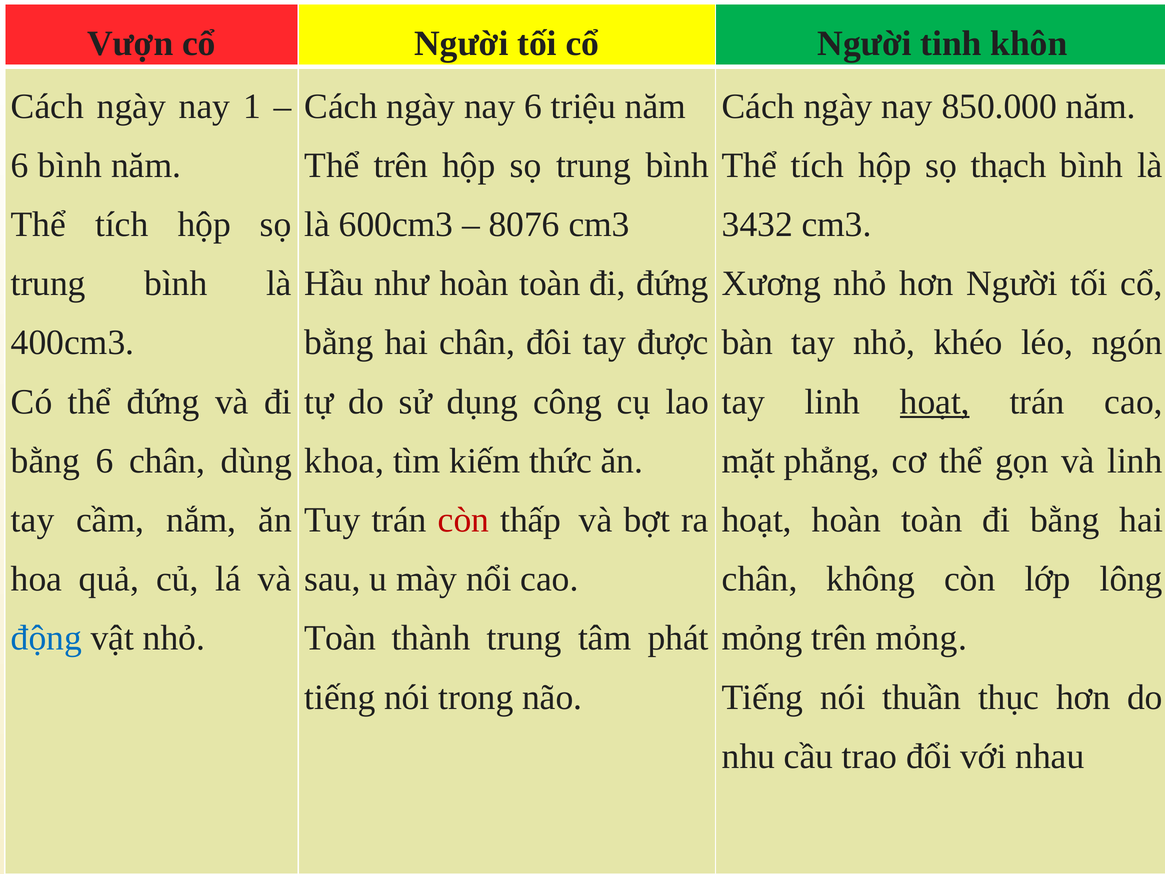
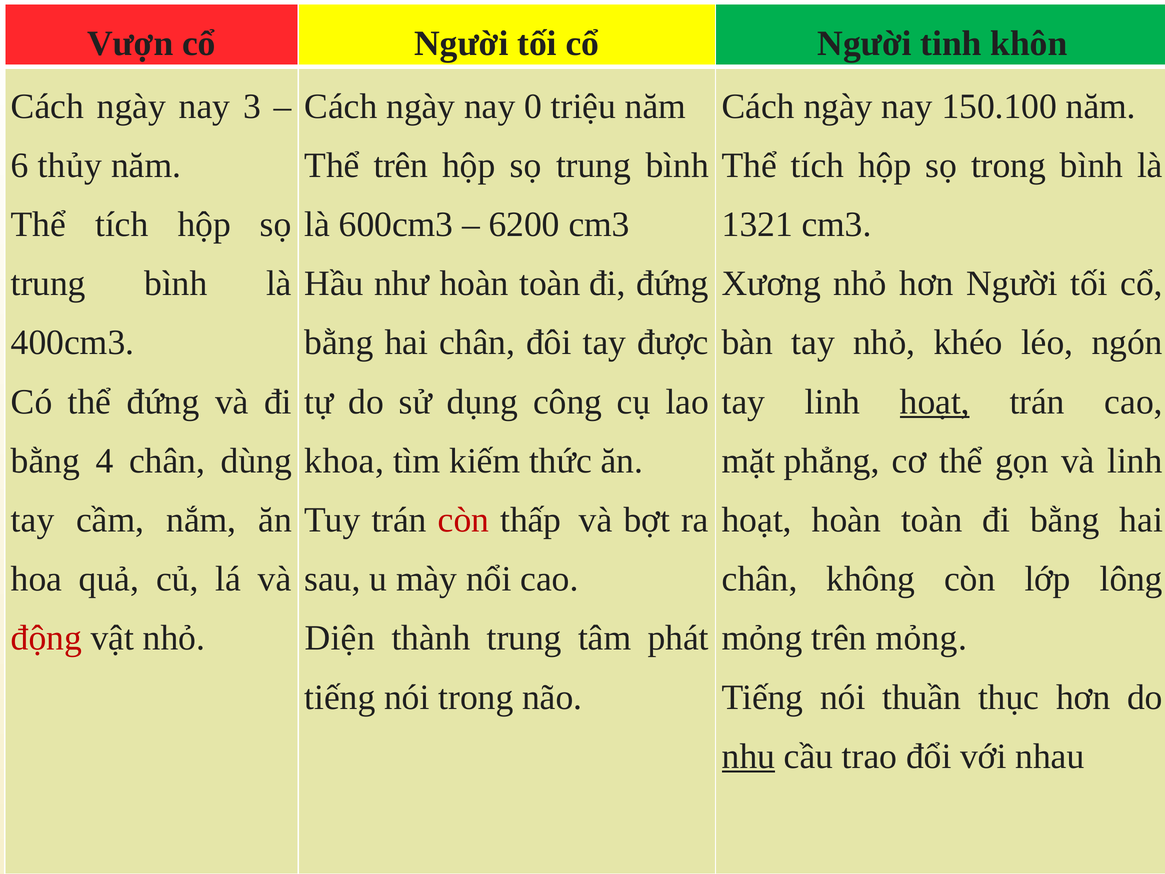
1: 1 -> 3
nay 6: 6 -> 0
850.000: 850.000 -> 150.100
6 bình: bình -> thủy
sọ thạch: thạch -> trong
8076: 8076 -> 6200
3432: 3432 -> 1321
bằng 6: 6 -> 4
động colour: blue -> red
Toàn at (340, 638): Toàn -> Diện
nhu underline: none -> present
